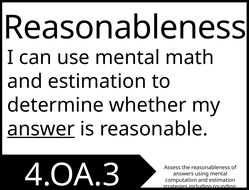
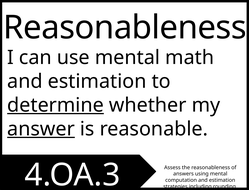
determine underline: none -> present
